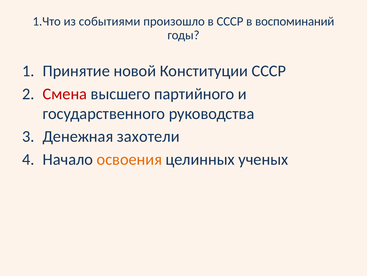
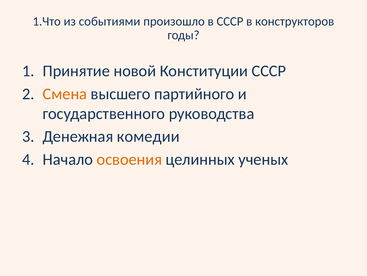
воспоминаний: воспоминаний -> конструкторов
Смена colour: red -> orange
захотели: захотели -> комедии
